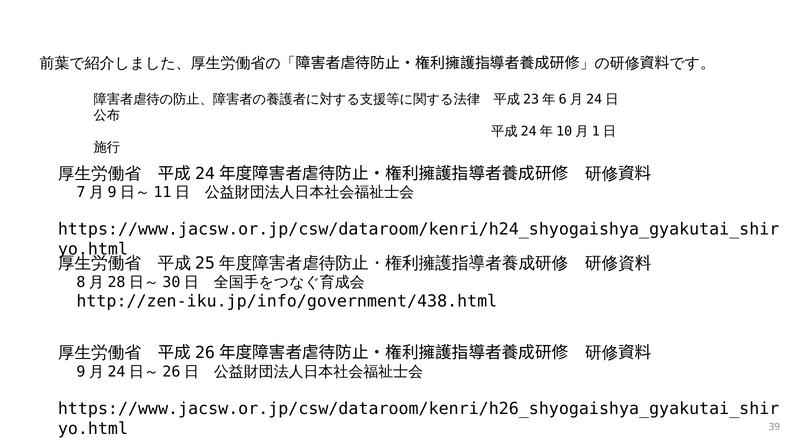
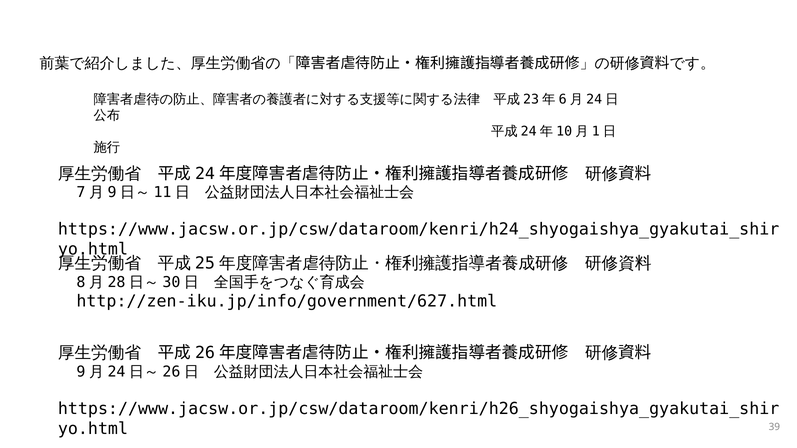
http://zen-iku.jp/info/government/438.html: http://zen-iku.jp/info/government/438.html -> http://zen-iku.jp/info/government/627.html
